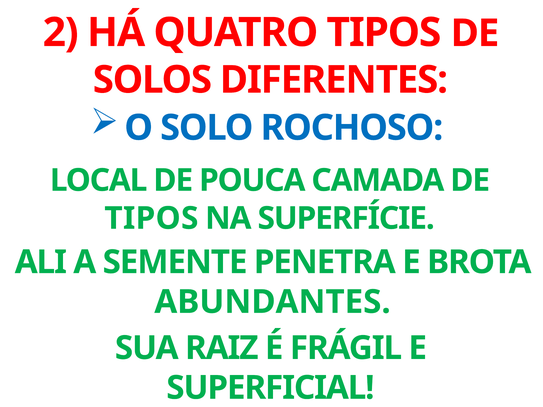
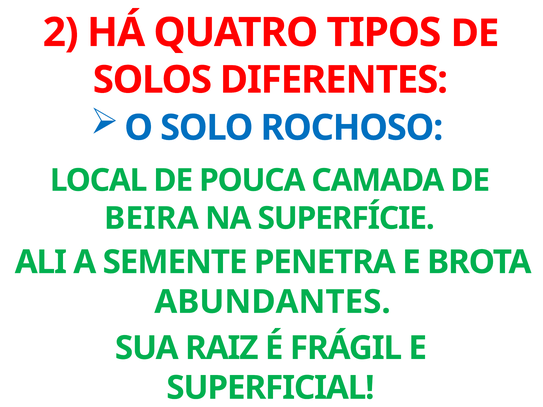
TIPOS at (151, 218): TIPOS -> BEIRA
